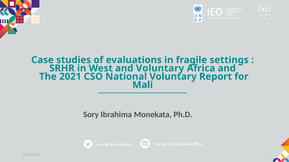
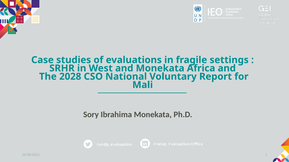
and Voluntary: Voluntary -> Monekata
2021: 2021 -> 2028
